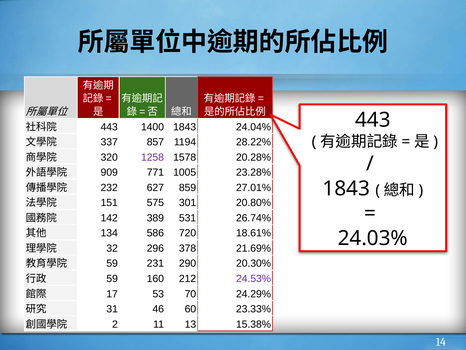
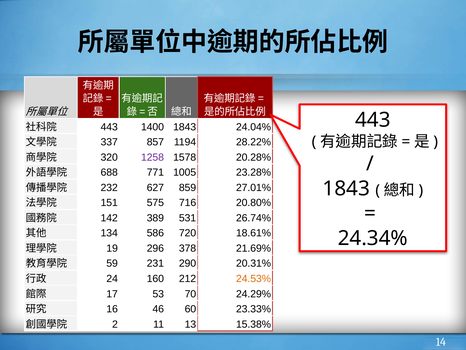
909: 909 -> 688
301: 301 -> 716
24.03%: 24.03% -> 24.34%
32: 32 -> 19
20.30%: 20.30% -> 20.31%
59 at (112, 278): 59 -> 24
24.53% colour: purple -> orange
31: 31 -> 16
